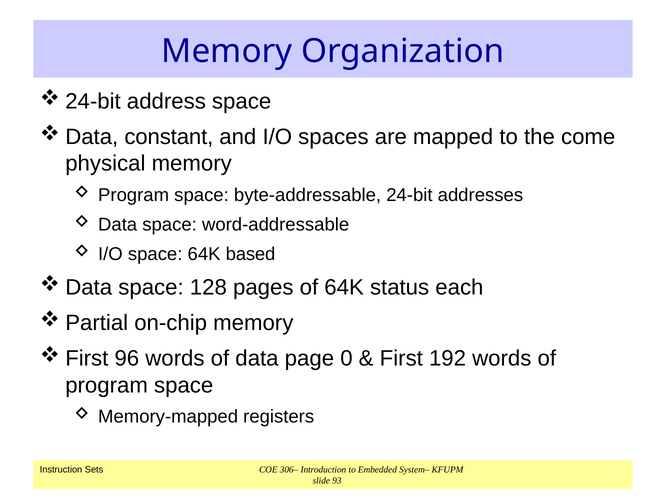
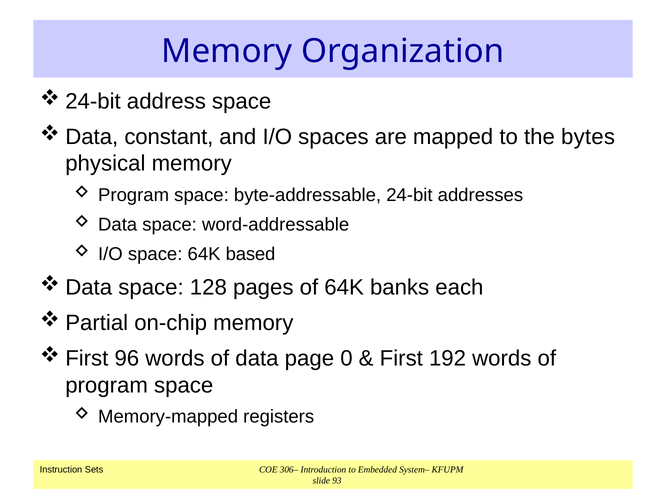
come: come -> bytes
status: status -> banks
